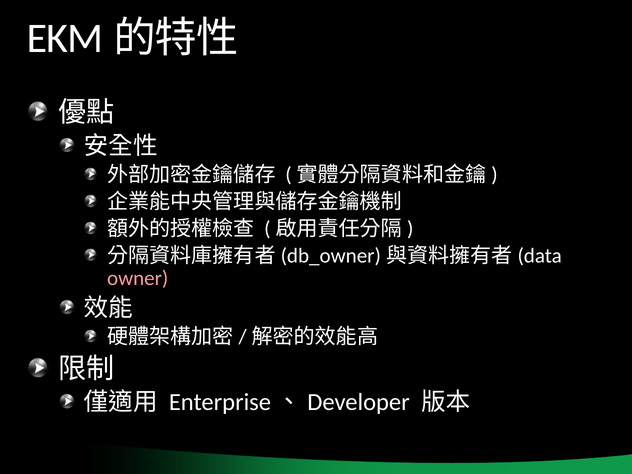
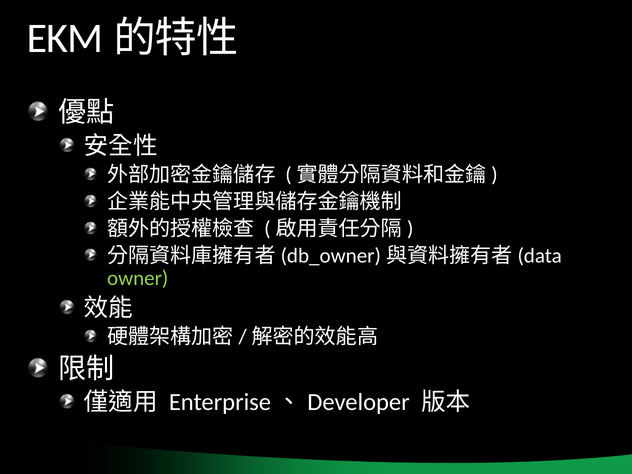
owner colour: pink -> light green
